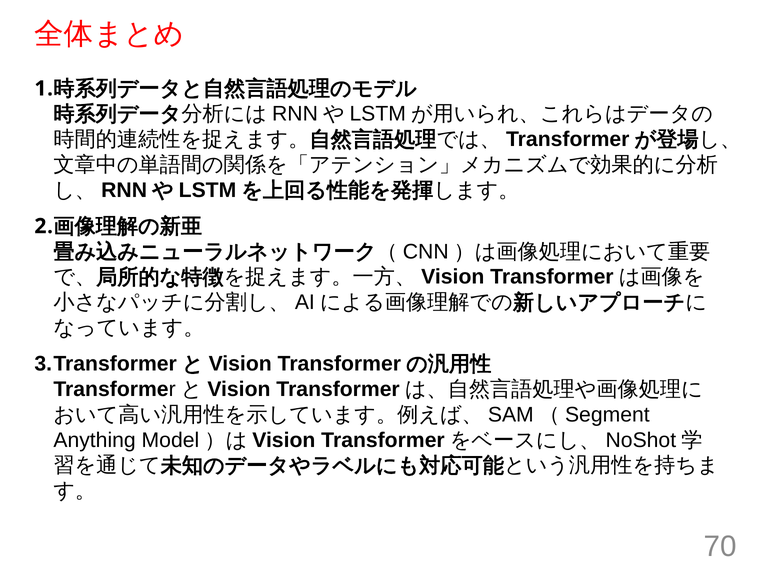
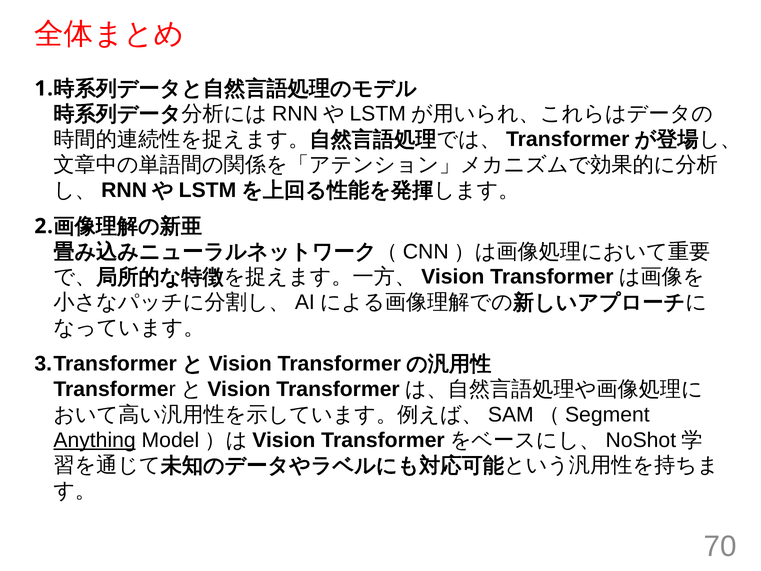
Anything underline: none -> present
